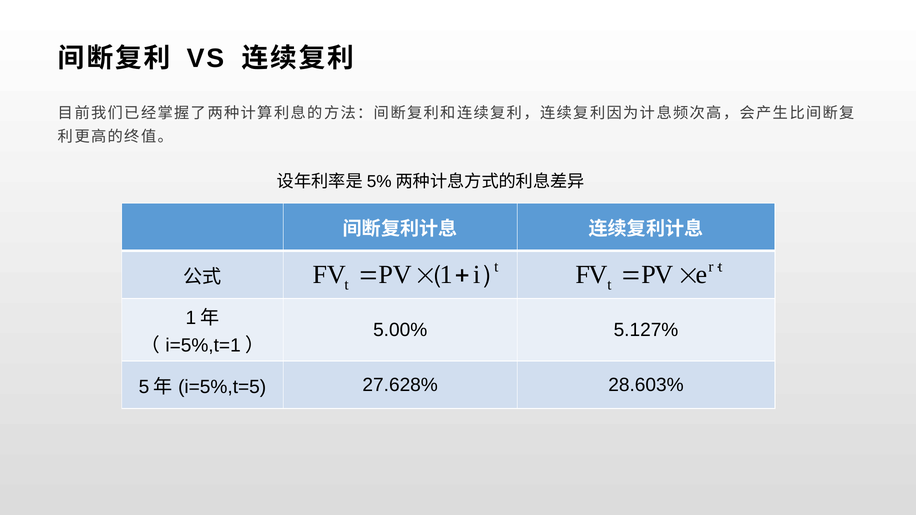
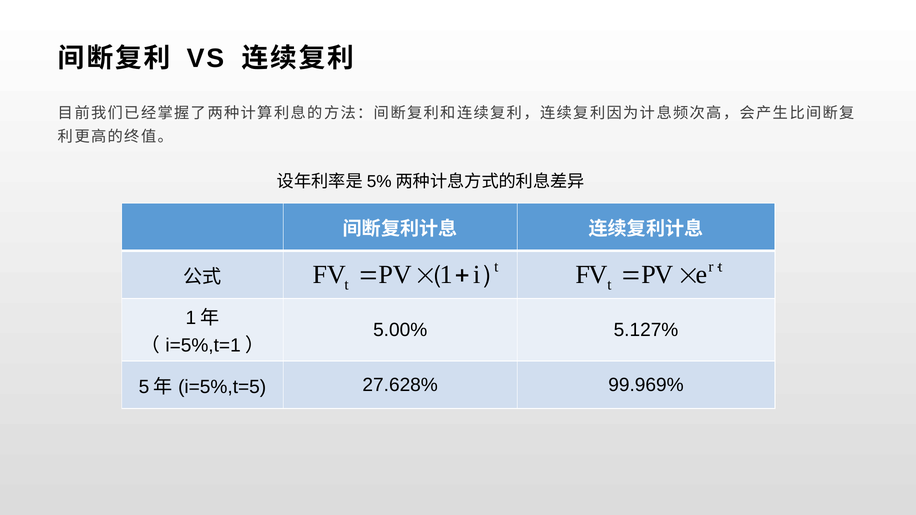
28.603%: 28.603% -> 99.969%
